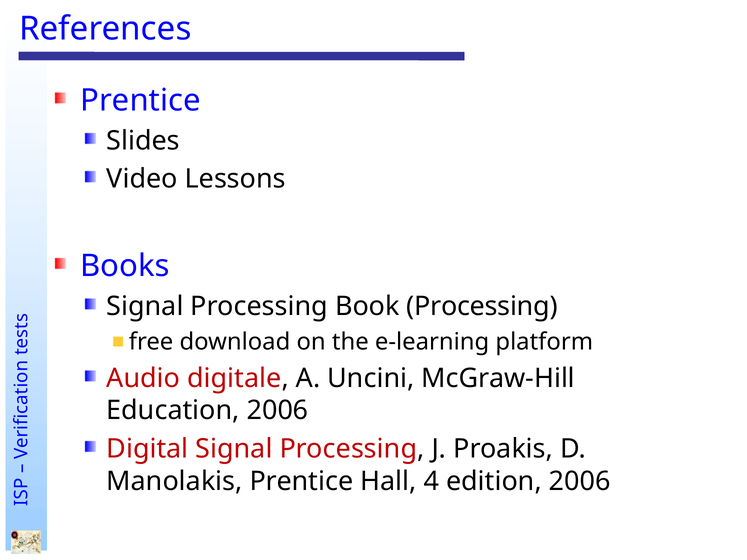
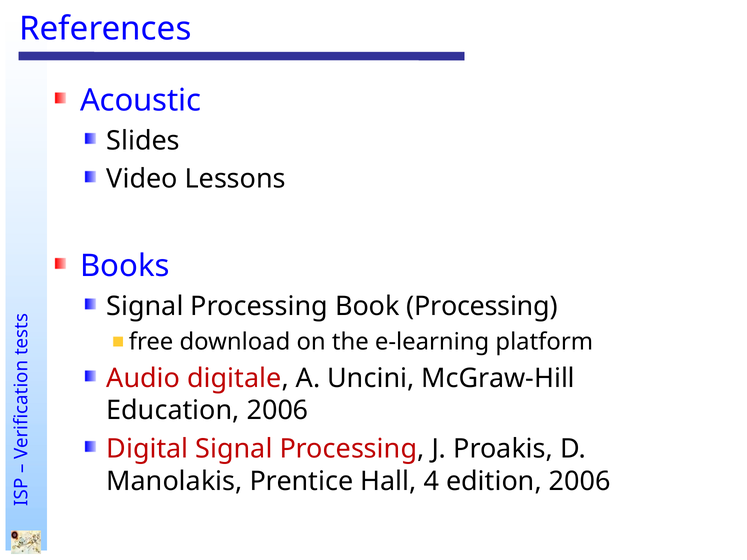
Prentice at (141, 100): Prentice -> Acoustic
